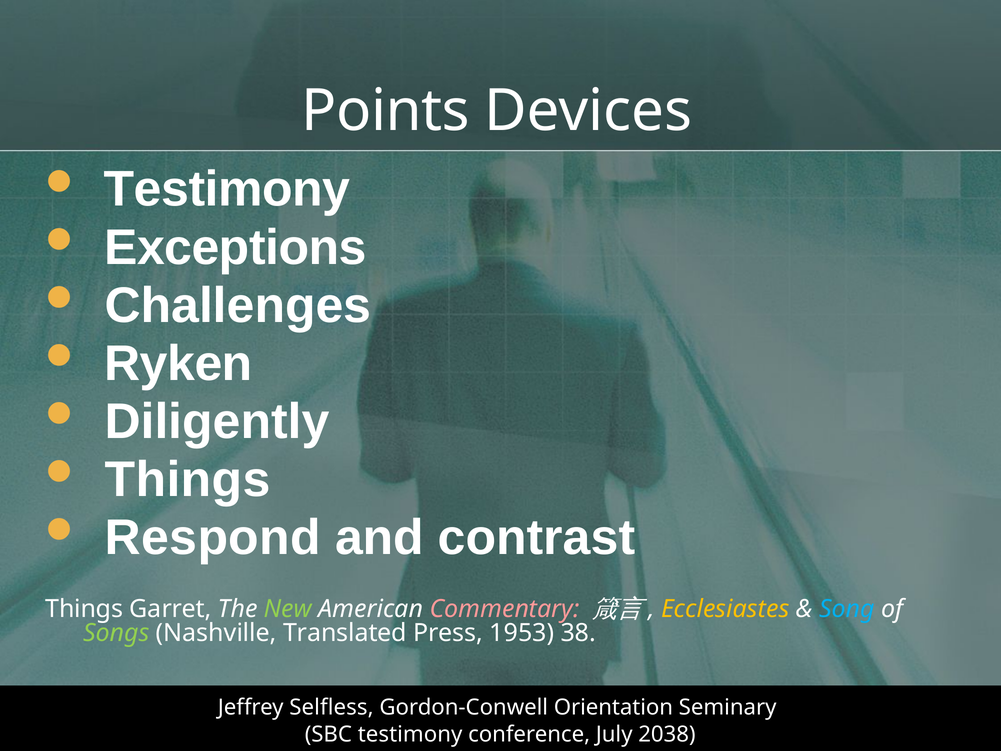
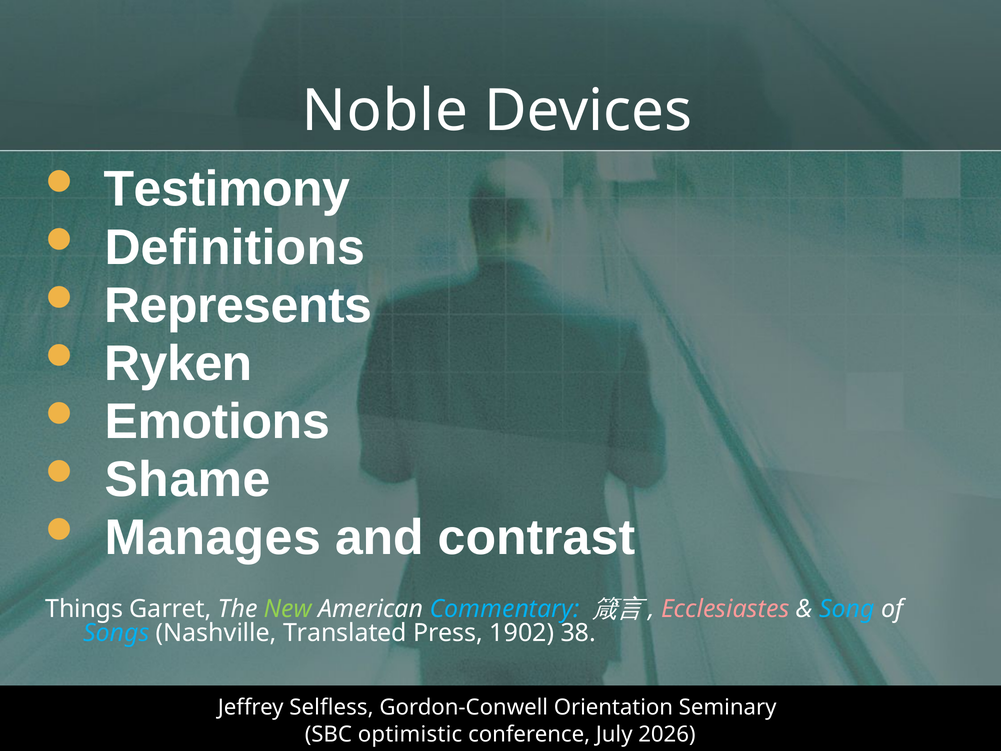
Points: Points -> Noble
Exceptions: Exceptions -> Definitions
Challenges: Challenges -> Represents
Diligently: Diligently -> Emotions
Things at (188, 480): Things -> Shame
Respond: Respond -> Manages
Commentary colour: pink -> light blue
Ecclesiastes colour: yellow -> pink
Songs colour: light green -> light blue
1953: 1953 -> 1902
SBC testimony: testimony -> optimistic
2038: 2038 -> 2026
